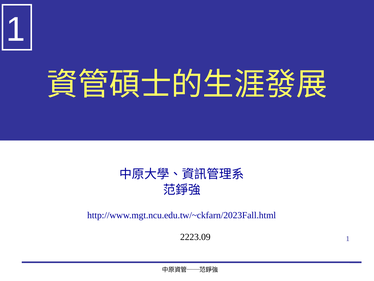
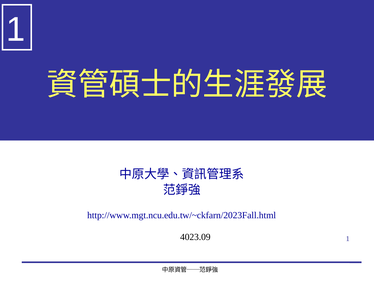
2223.09: 2223.09 -> 4023.09
